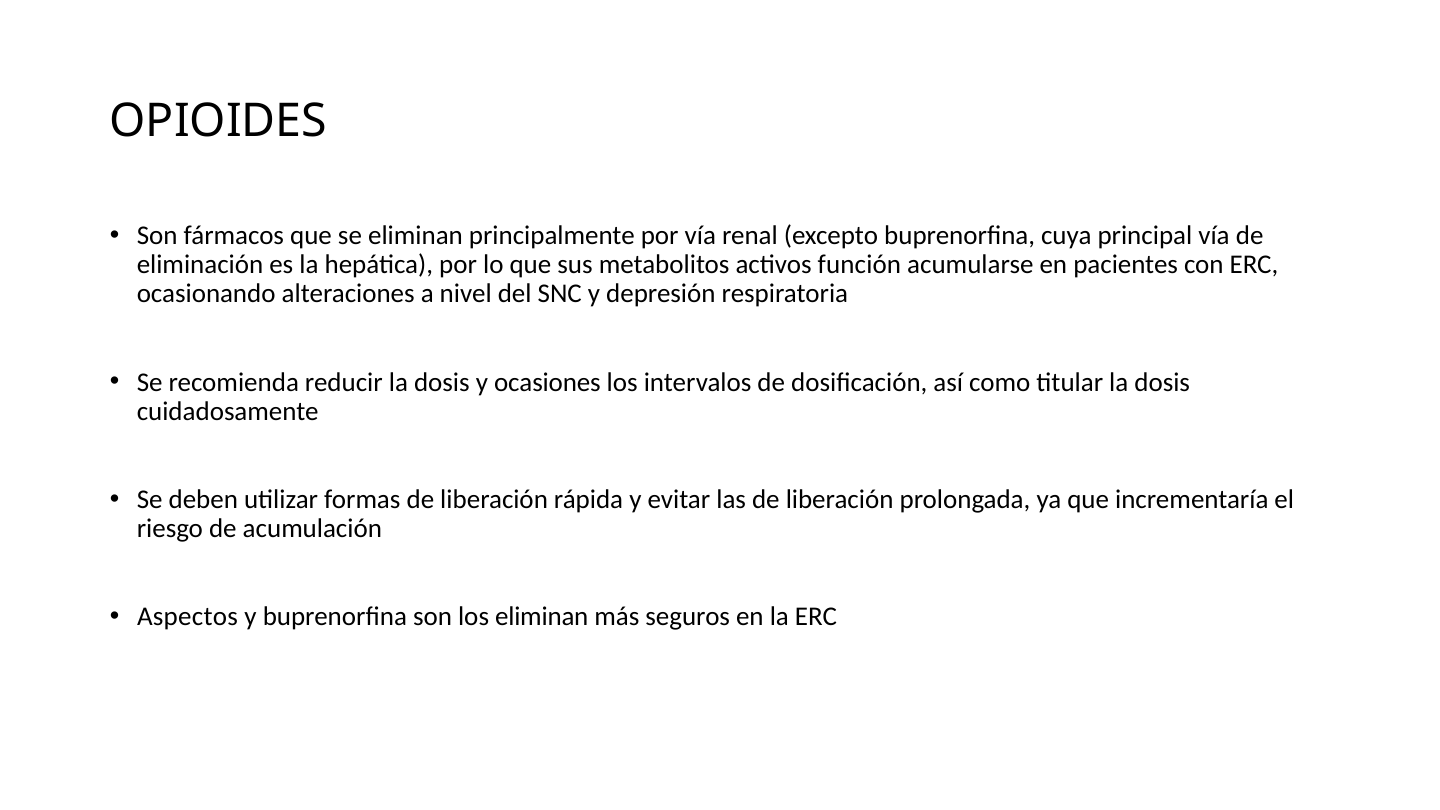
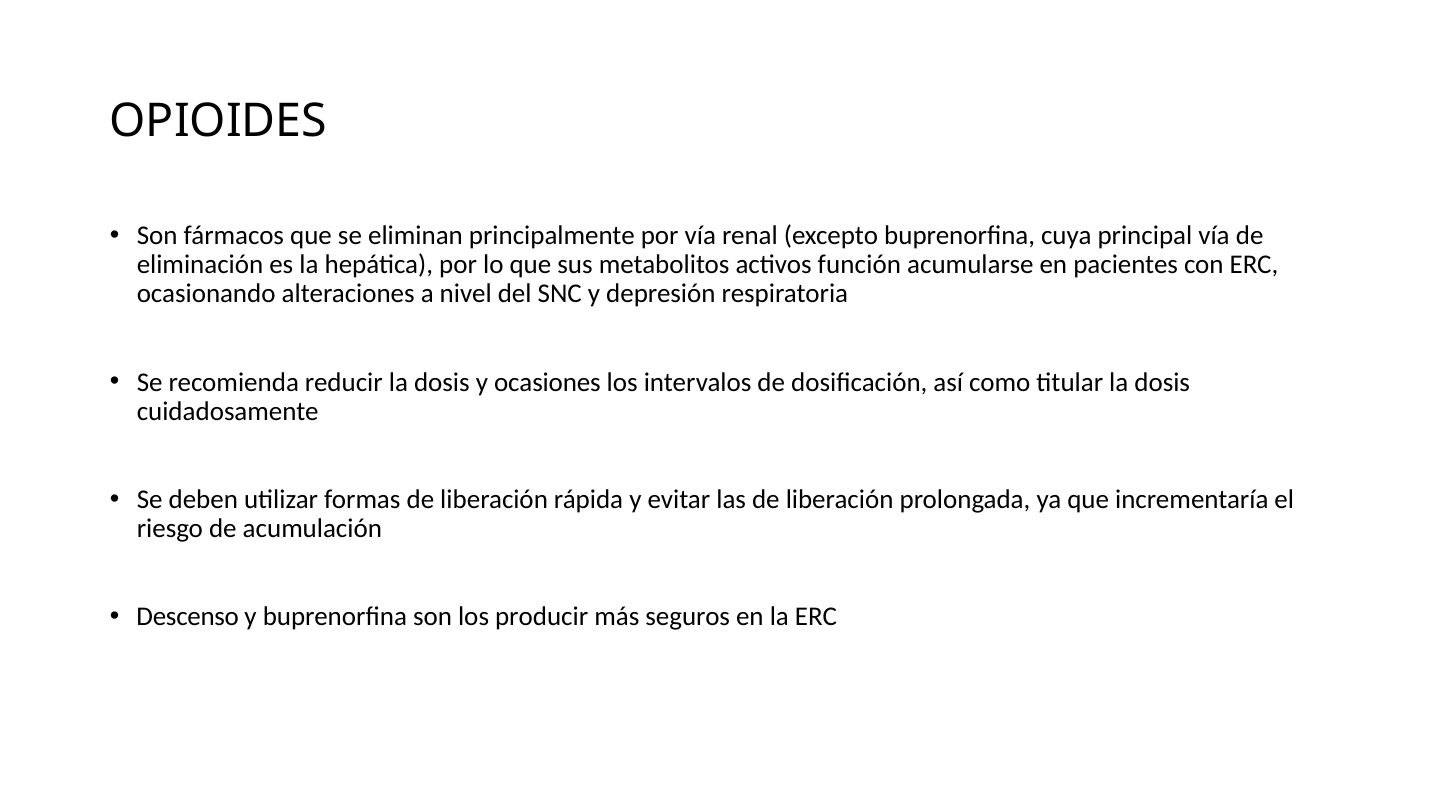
Aspectos: Aspectos -> Descenso
los eliminan: eliminan -> producir
